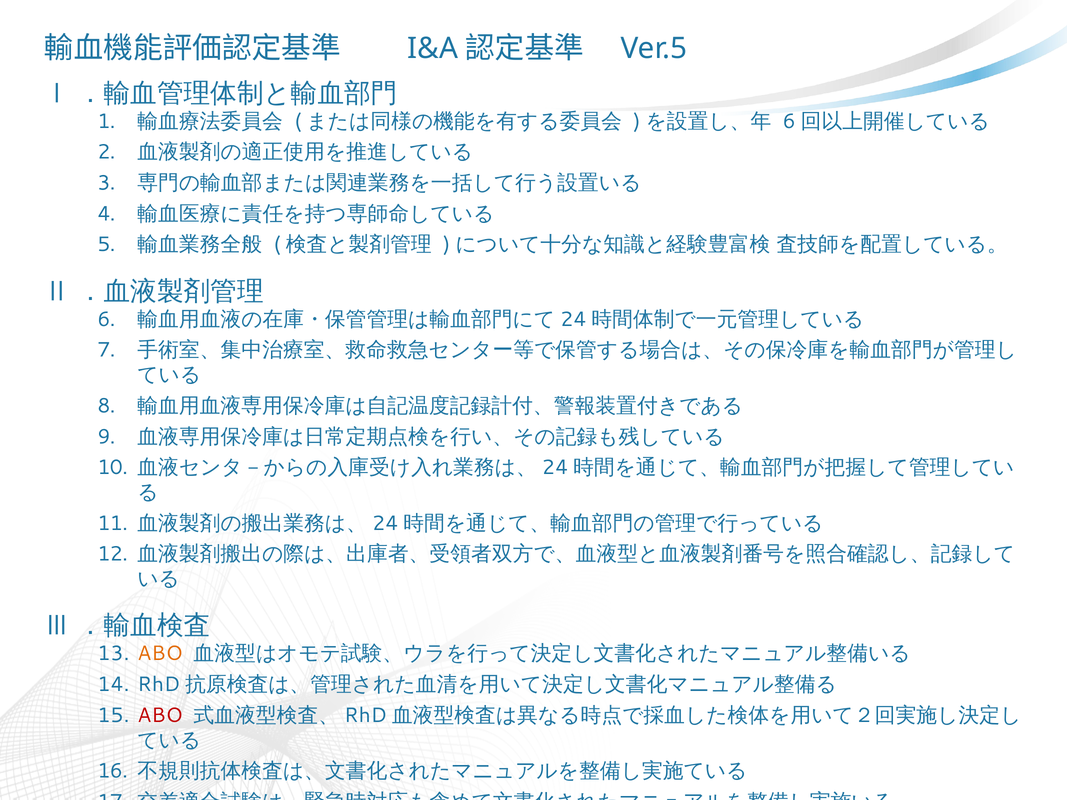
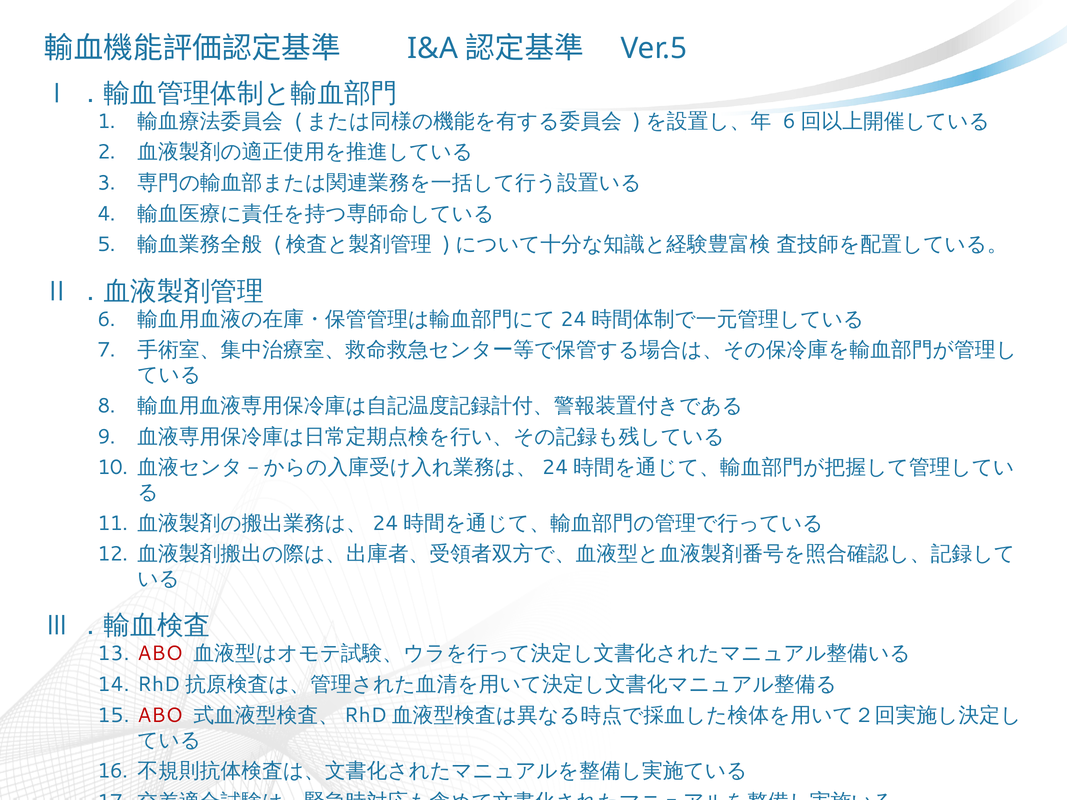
ABO at (160, 654) colour: orange -> red
